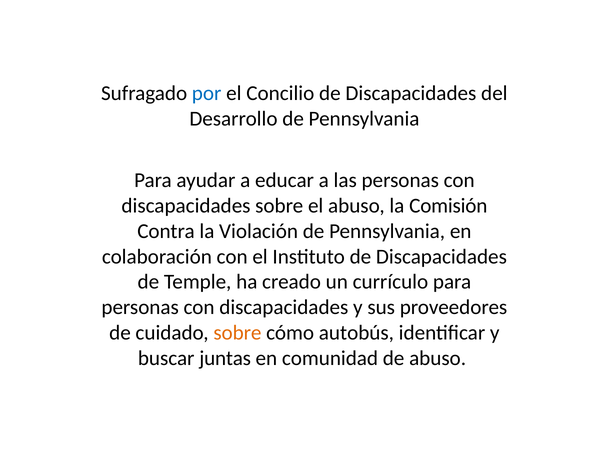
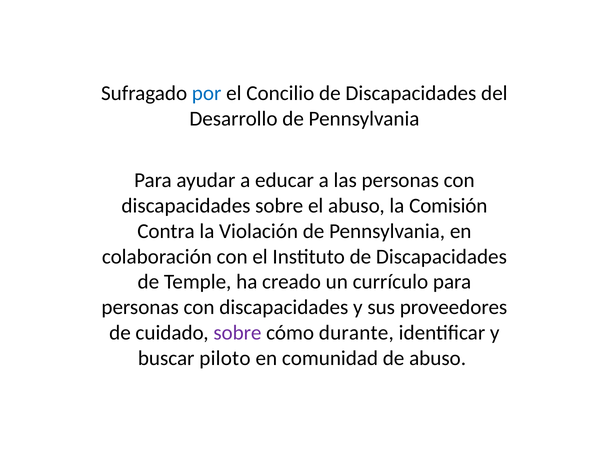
sobre at (237, 332) colour: orange -> purple
autobús: autobús -> durante
juntas: juntas -> piloto
